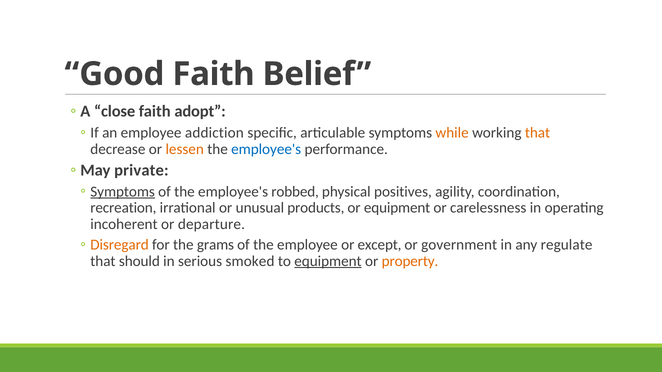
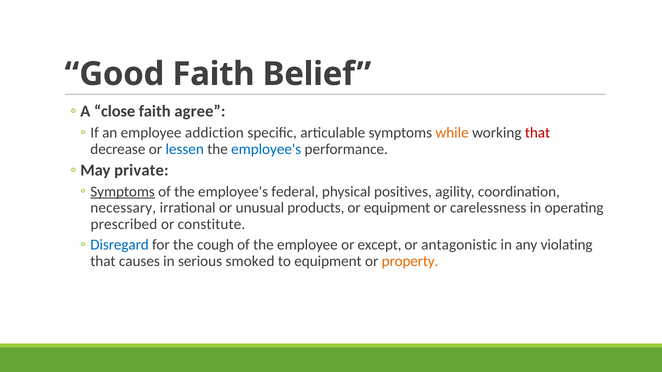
adopt: adopt -> agree
that at (538, 133) colour: orange -> red
lessen colour: orange -> blue
robbed: robbed -> federal
recreation: recreation -> necessary
incoherent: incoherent -> prescribed
departure: departure -> constitute
Disregard colour: orange -> blue
grams: grams -> cough
government: government -> antagonistic
regulate: regulate -> violating
should: should -> causes
equipment at (328, 261) underline: present -> none
